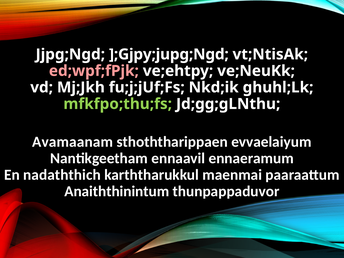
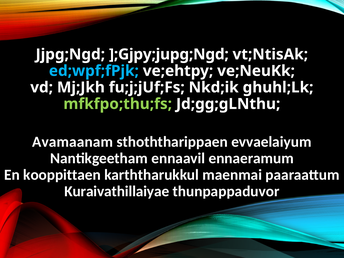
ed;wpf;fPjk colour: pink -> light blue
nadaththich: nadaththich -> kooppittaen
Anaiththinintum: Anaiththinintum -> Kuraivathillaiyae
